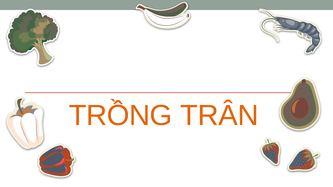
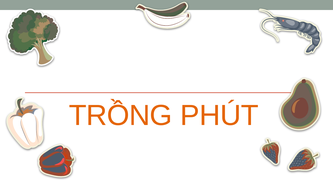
TRÂN: TRÂN -> PHÚT
